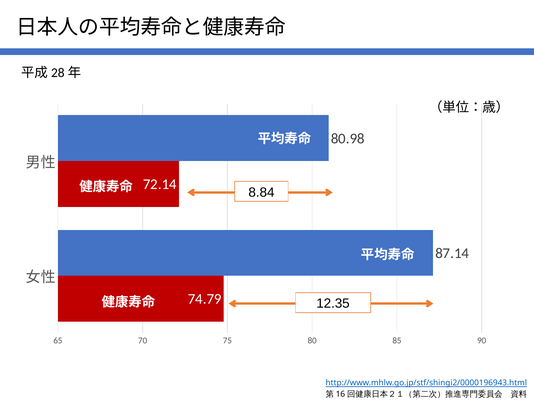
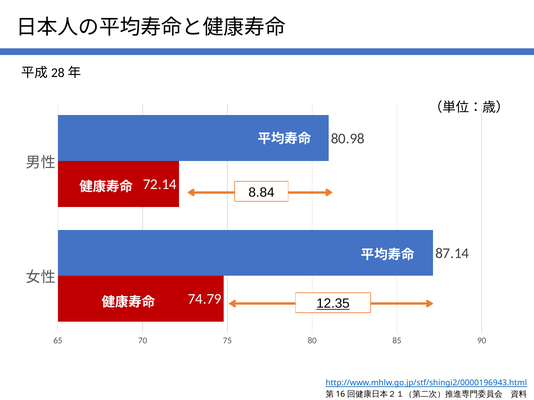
12.35 underline: none -> present
